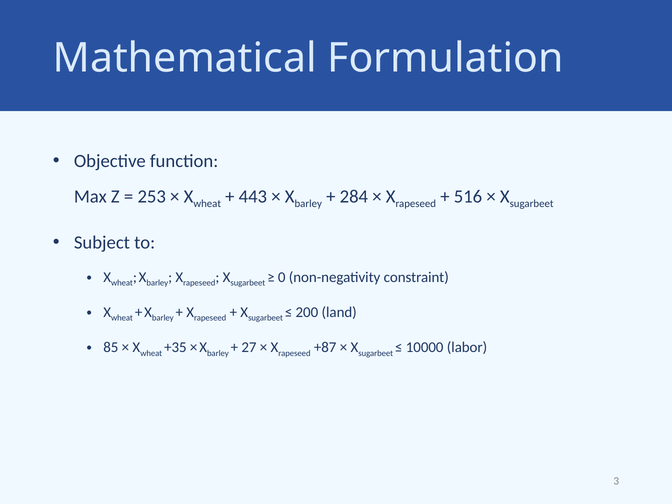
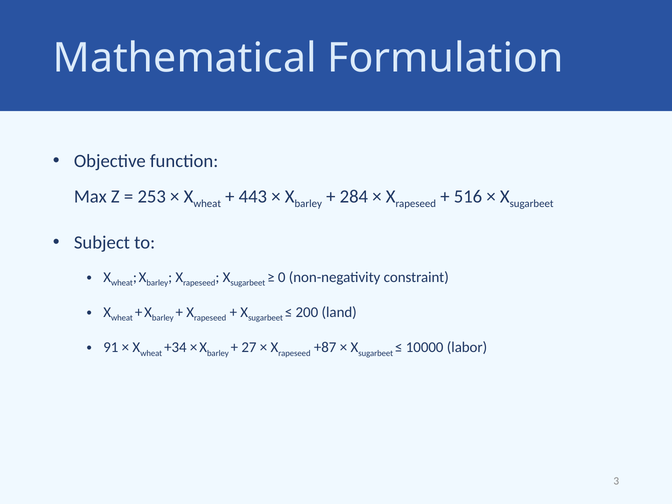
85: 85 -> 91
+35: +35 -> +34
